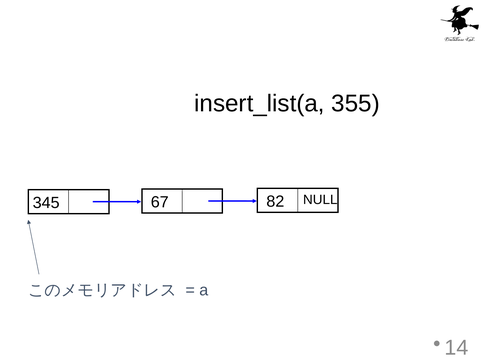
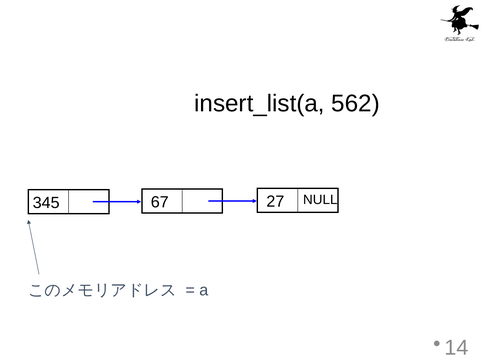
355: 355 -> 562
82: 82 -> 27
